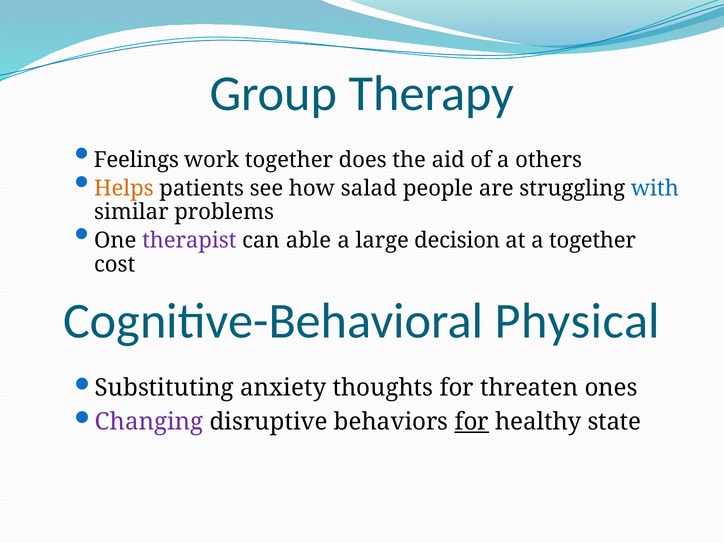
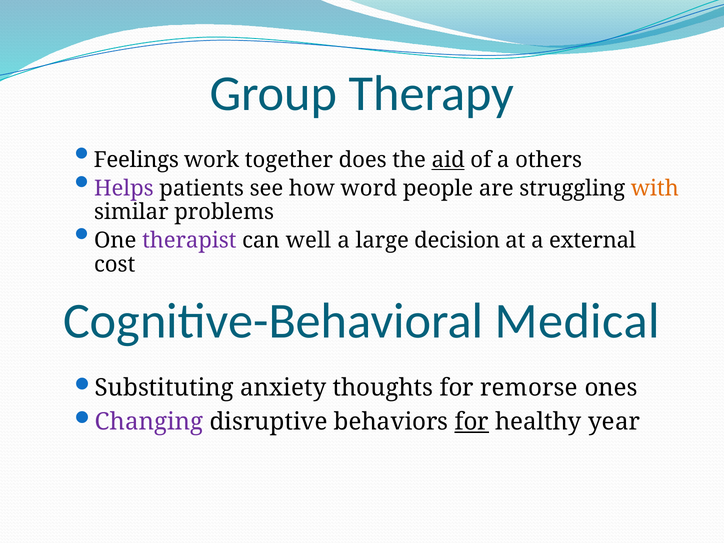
aid underline: none -> present
Helps colour: orange -> purple
salad: salad -> word
with colour: blue -> orange
able: able -> well
a together: together -> external
Physical: Physical -> Medical
threaten: threaten -> remorse
state: state -> year
